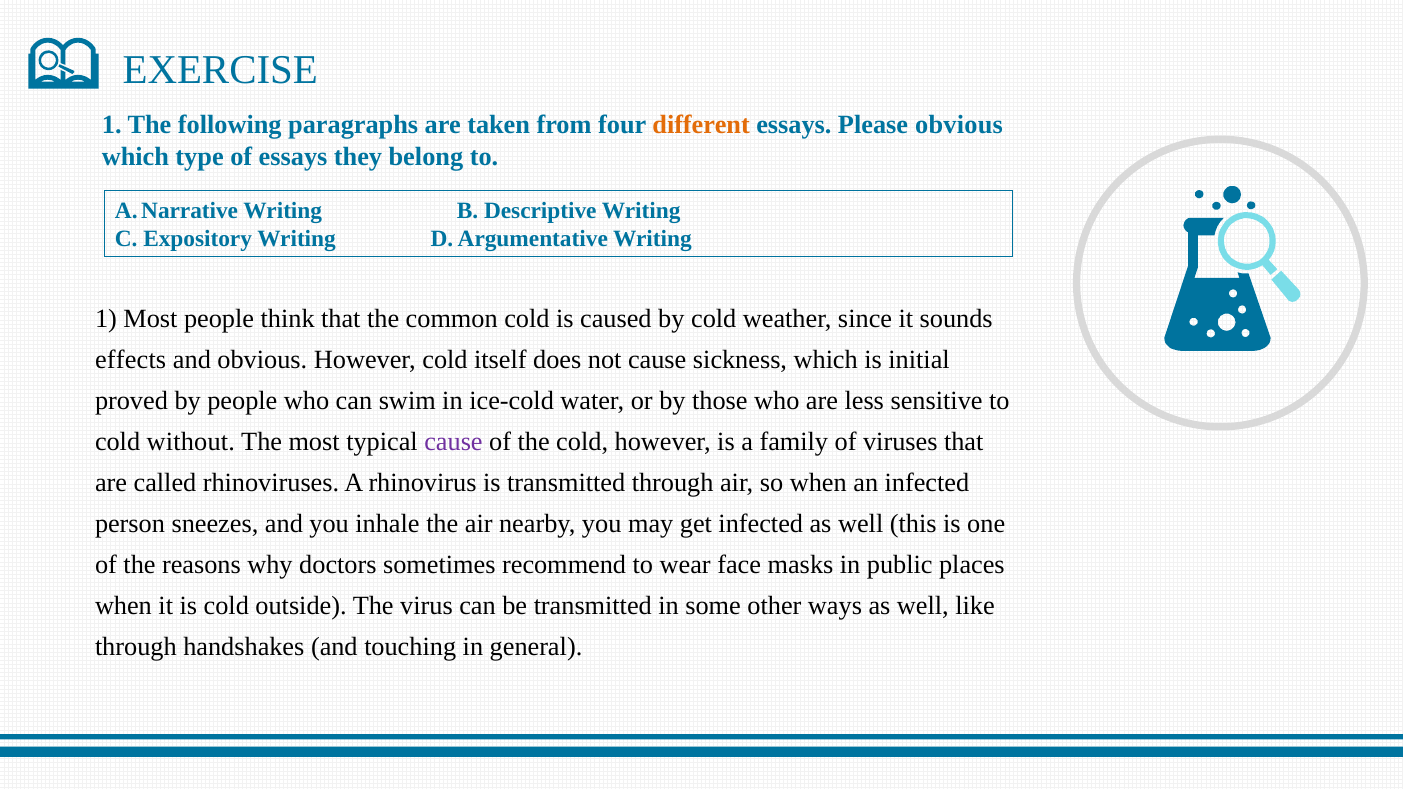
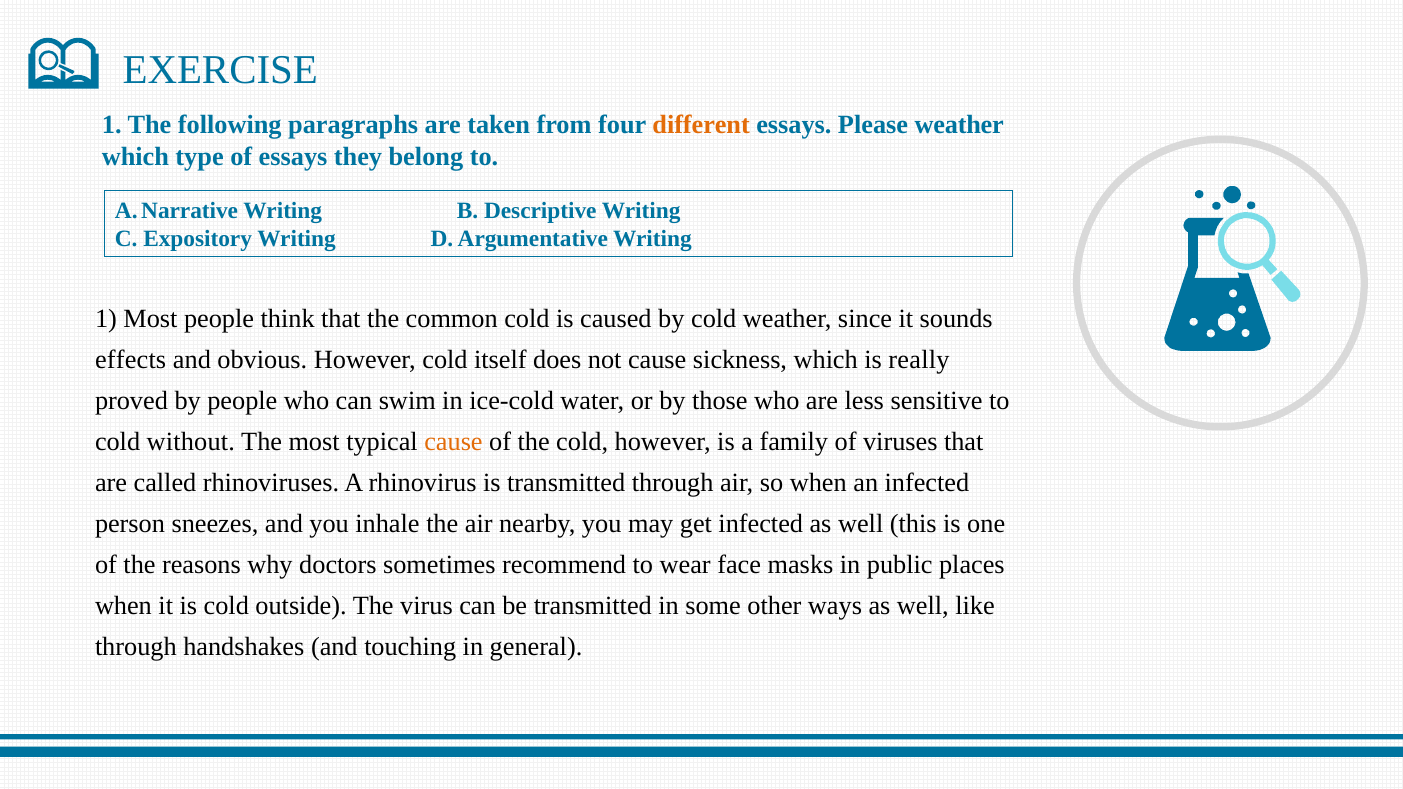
Please obvious: obvious -> weather
initial: initial -> really
cause at (453, 442) colour: purple -> orange
